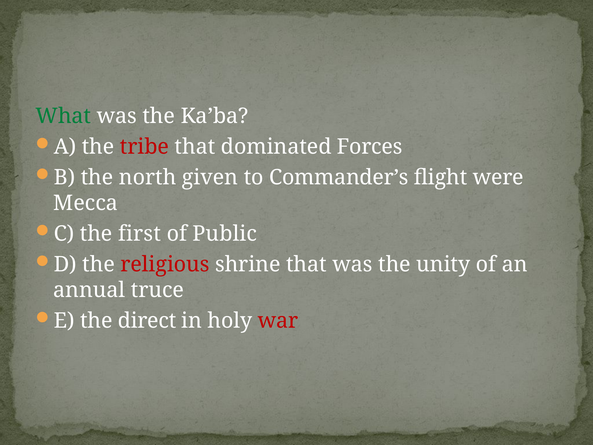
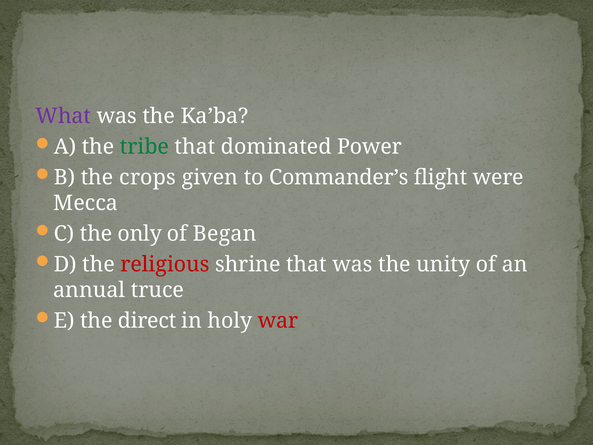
What colour: green -> purple
tribe colour: red -> green
Forces: Forces -> Power
north: north -> crops
first: first -> only
Public: Public -> Began
